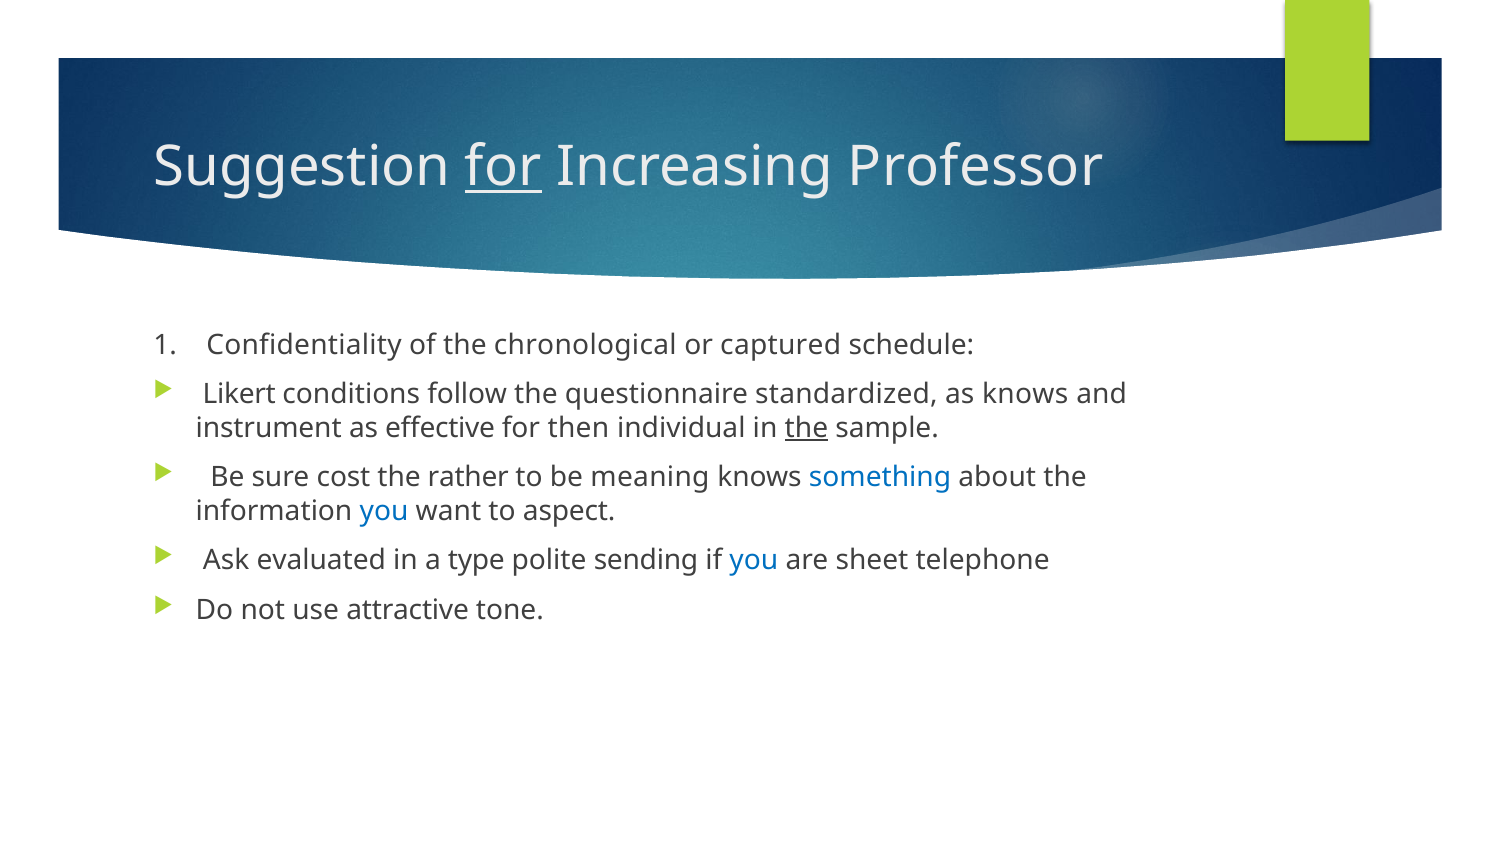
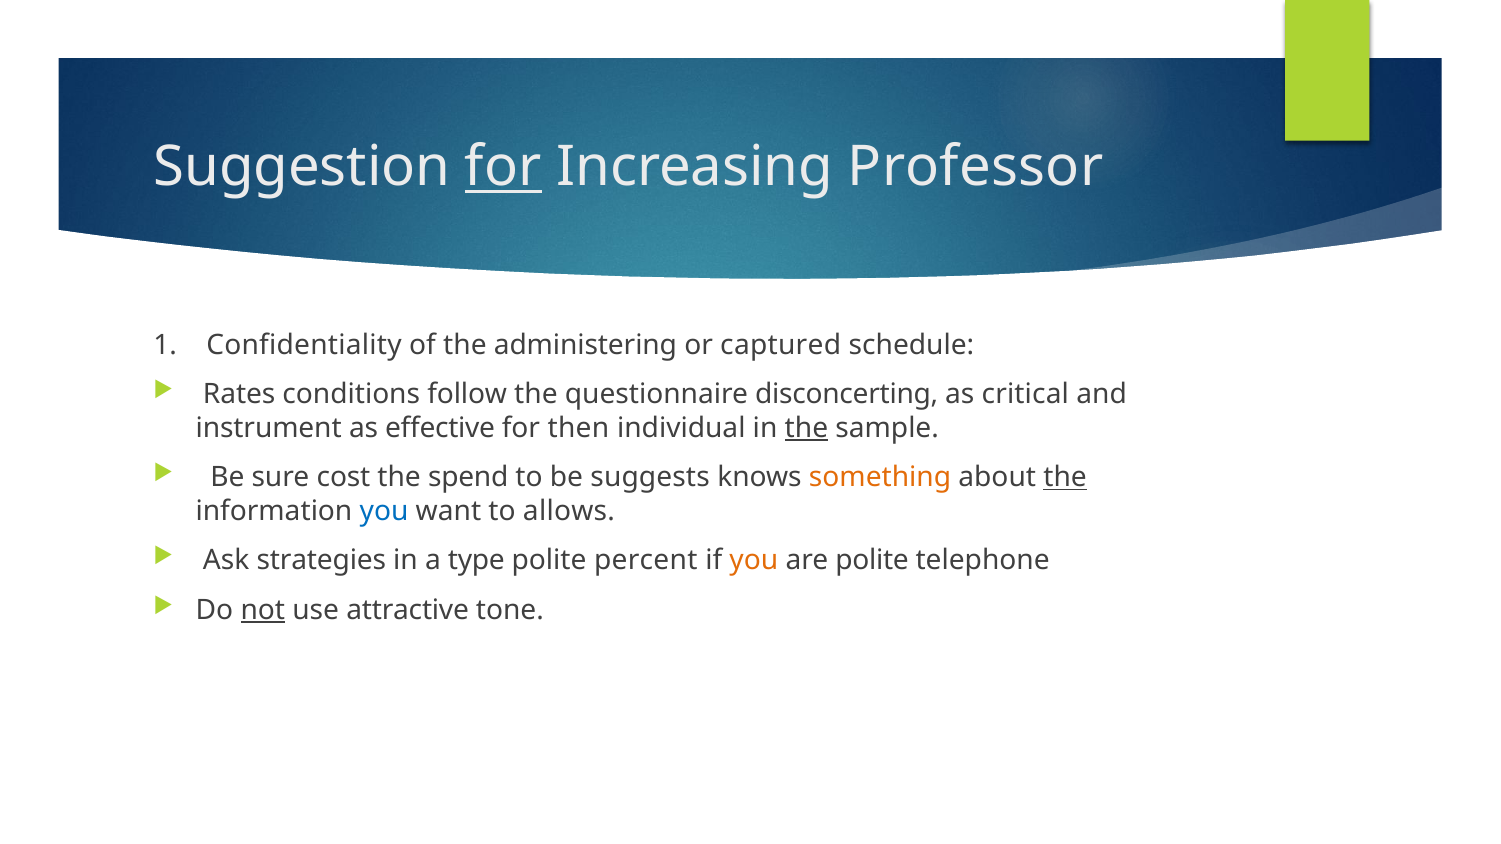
chronological: chronological -> administering
Likert: Likert -> Rates
standardized: standardized -> disconcerting
as knows: knows -> critical
rather: rather -> spend
meaning: meaning -> suggests
something colour: blue -> orange
the at (1065, 478) underline: none -> present
aspect: aspect -> allows
evaluated: evaluated -> strategies
sending: sending -> percent
you at (754, 561) colour: blue -> orange
are sheet: sheet -> polite
not underline: none -> present
